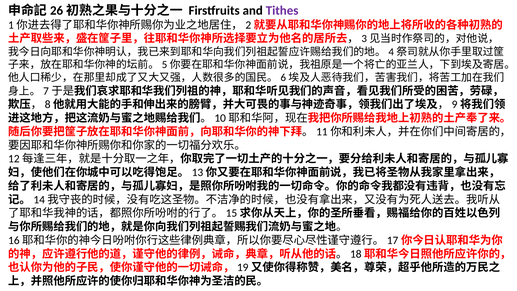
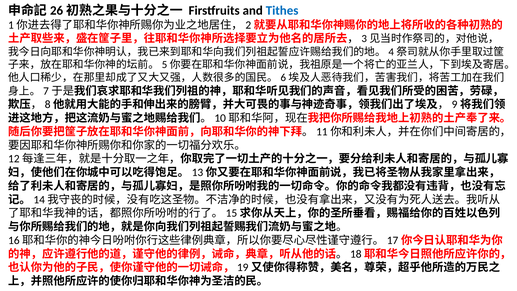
Tithes colour: purple -> blue
